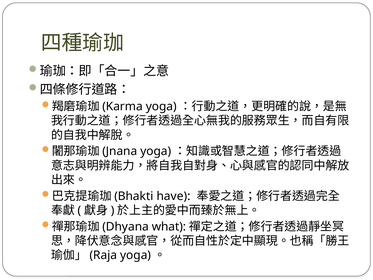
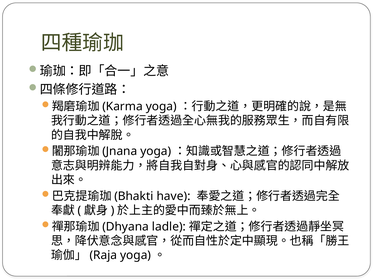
what: what -> ladle
